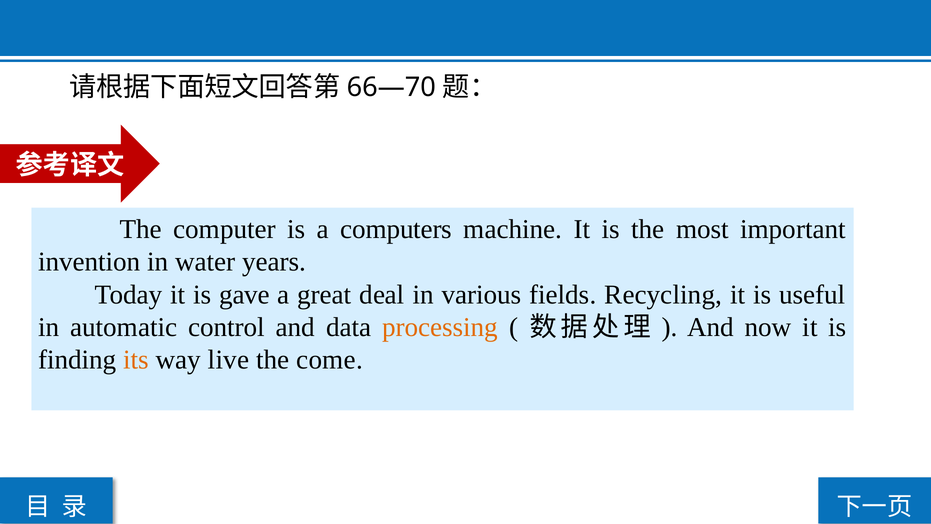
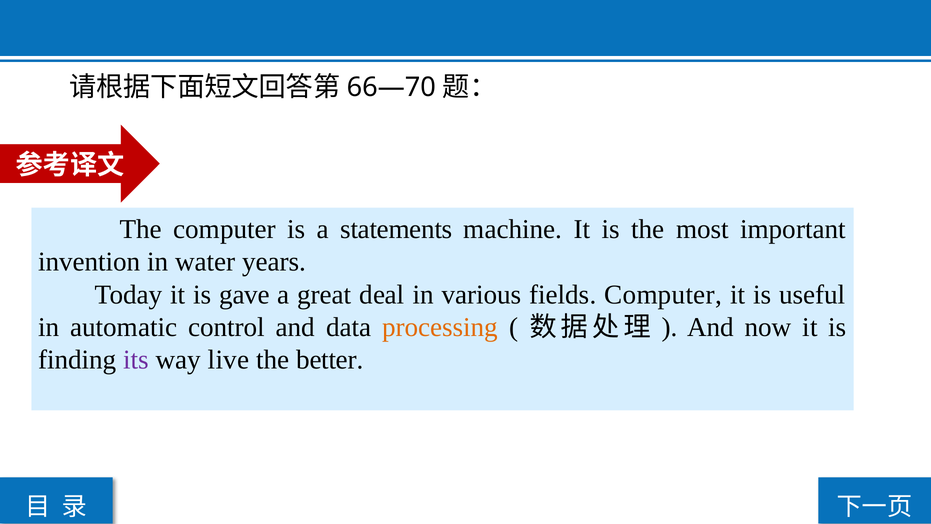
computers: computers -> statements
fields Recycling: Recycling -> Computer
its colour: orange -> purple
come: come -> better
